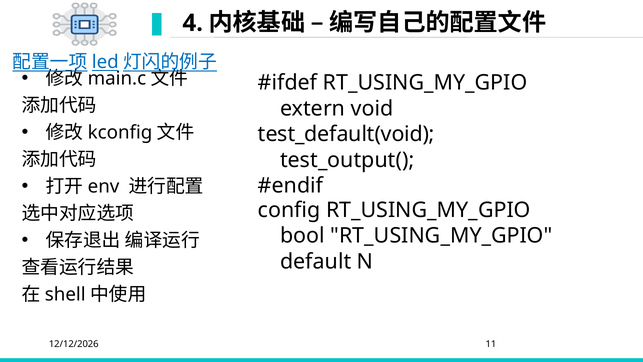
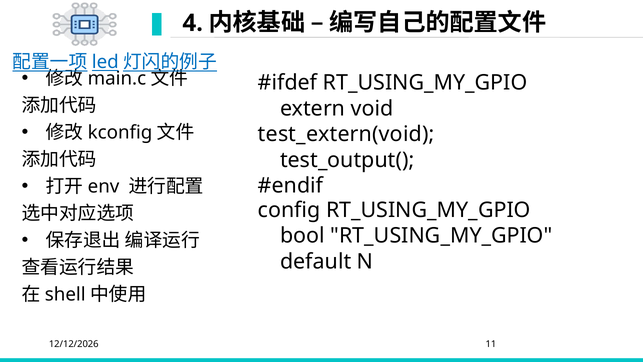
test_default(void: test_default(void -> test_extern(void
